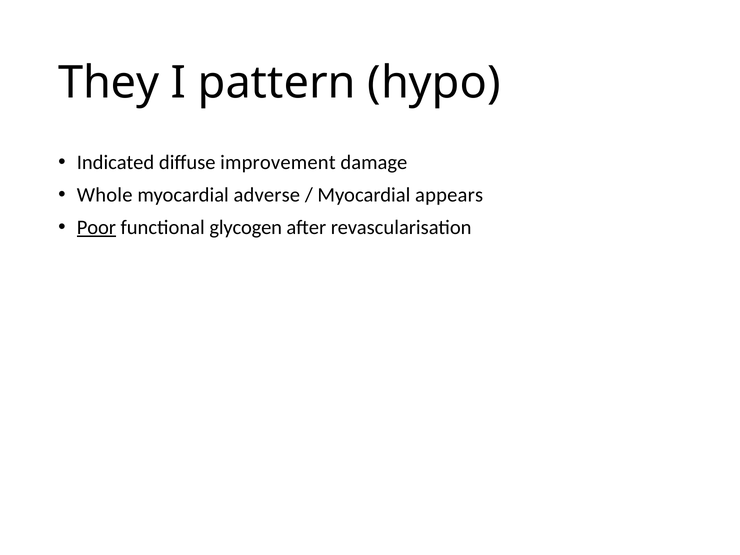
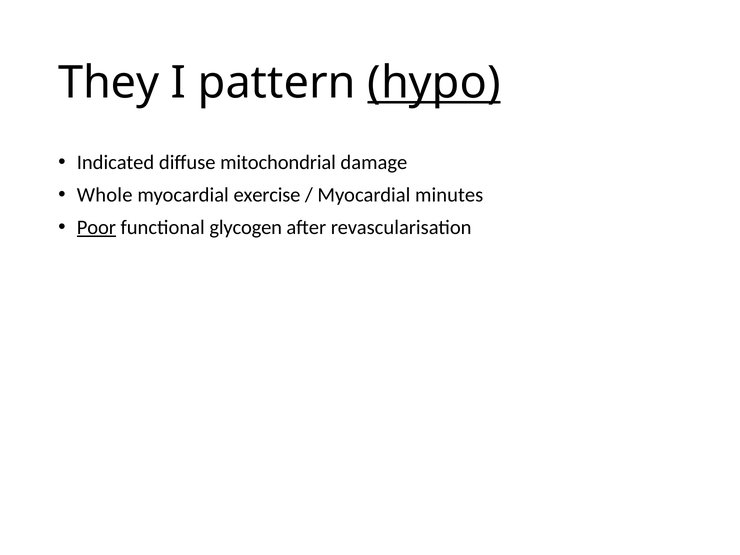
hypo underline: none -> present
improvement: improvement -> mitochondrial
adverse: adverse -> exercise
appears: appears -> minutes
